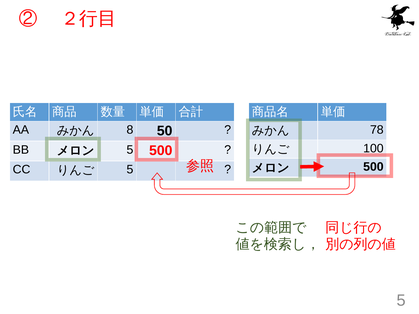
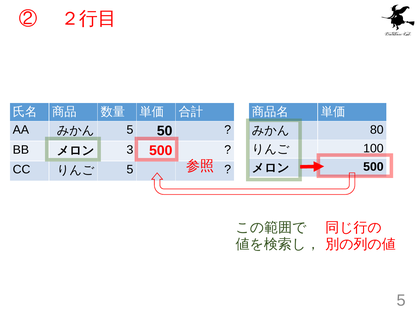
8 at (130, 130): 8 -> 5
78: 78 -> 80
5 at (130, 150): 5 -> 3
